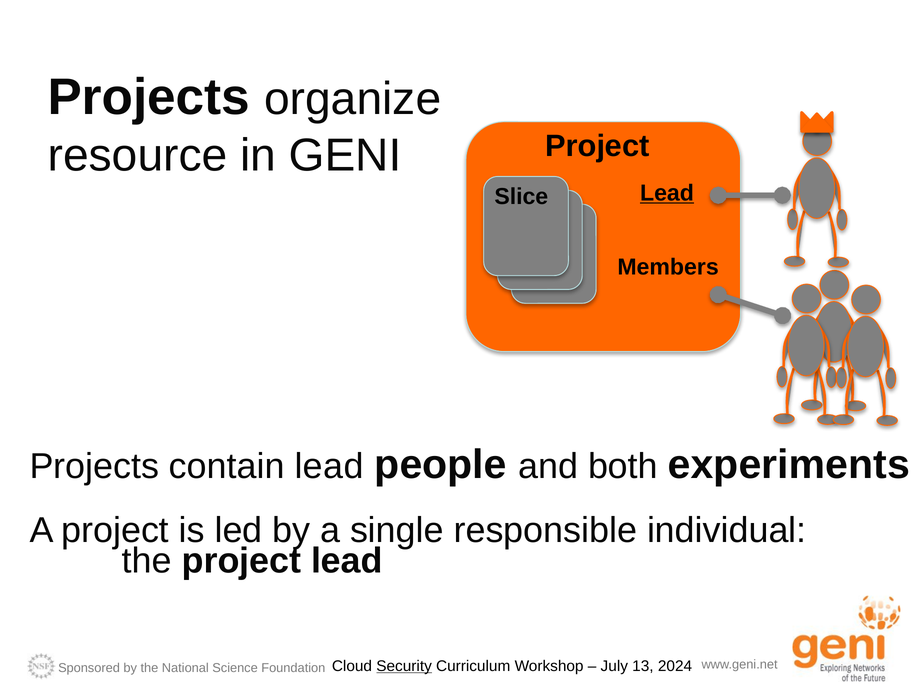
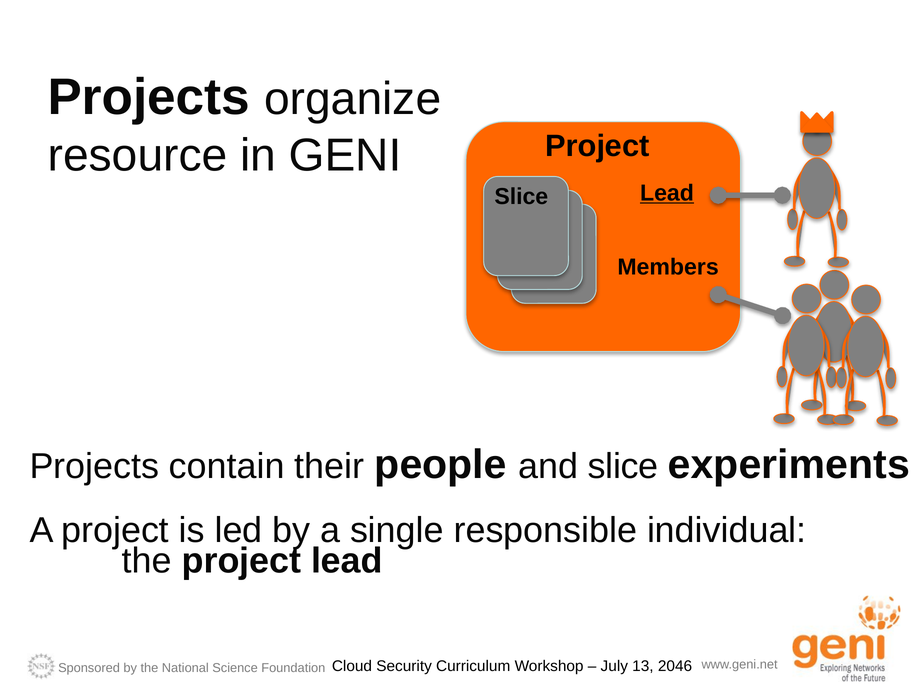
contain lead: lead -> their
and both: both -> slice
Security underline: present -> none
2024: 2024 -> 2046
